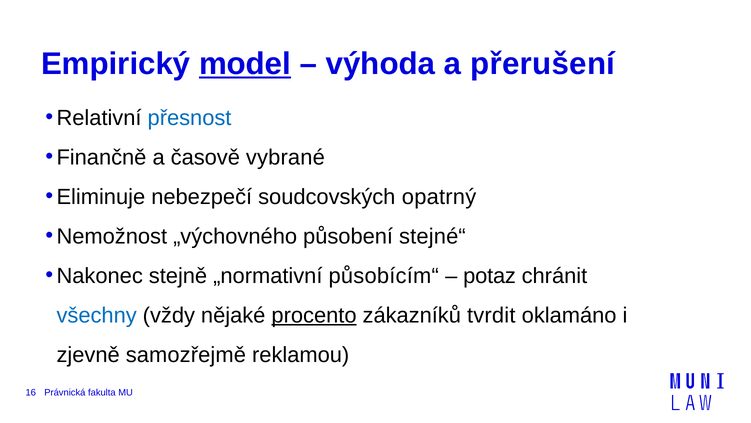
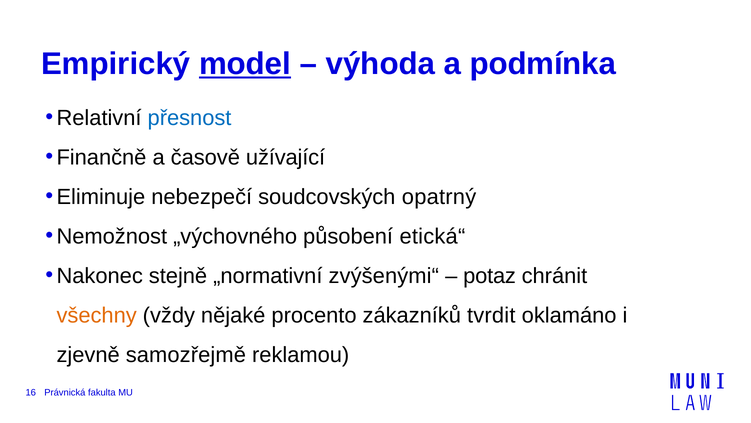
přerušení: přerušení -> podmínka
vybrané: vybrané -> užívající
stejné“: stejné“ -> etická“
působícím“: působícím“ -> zvýšenými“
všechny colour: blue -> orange
procento underline: present -> none
